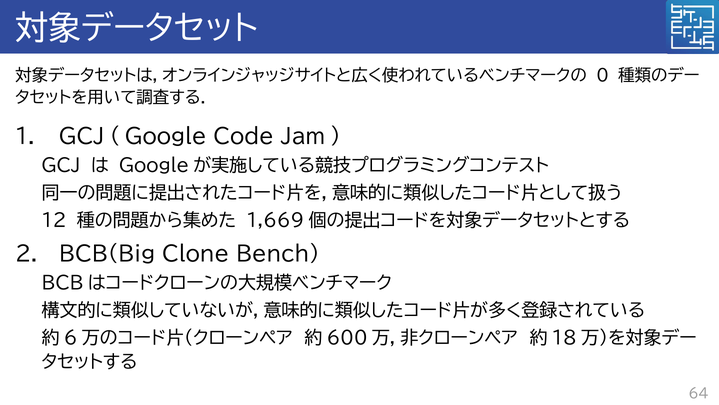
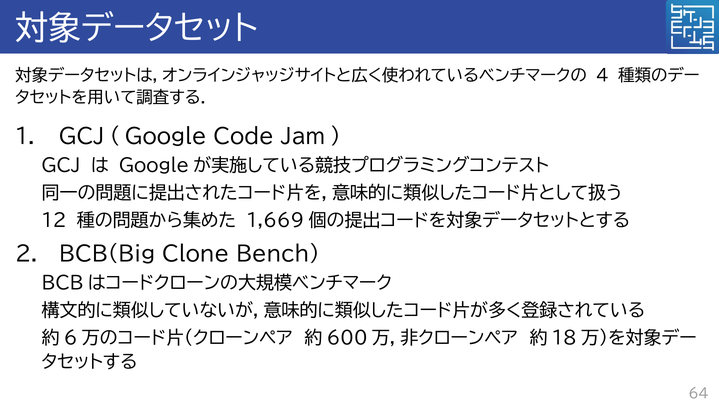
0: 0 -> 4
